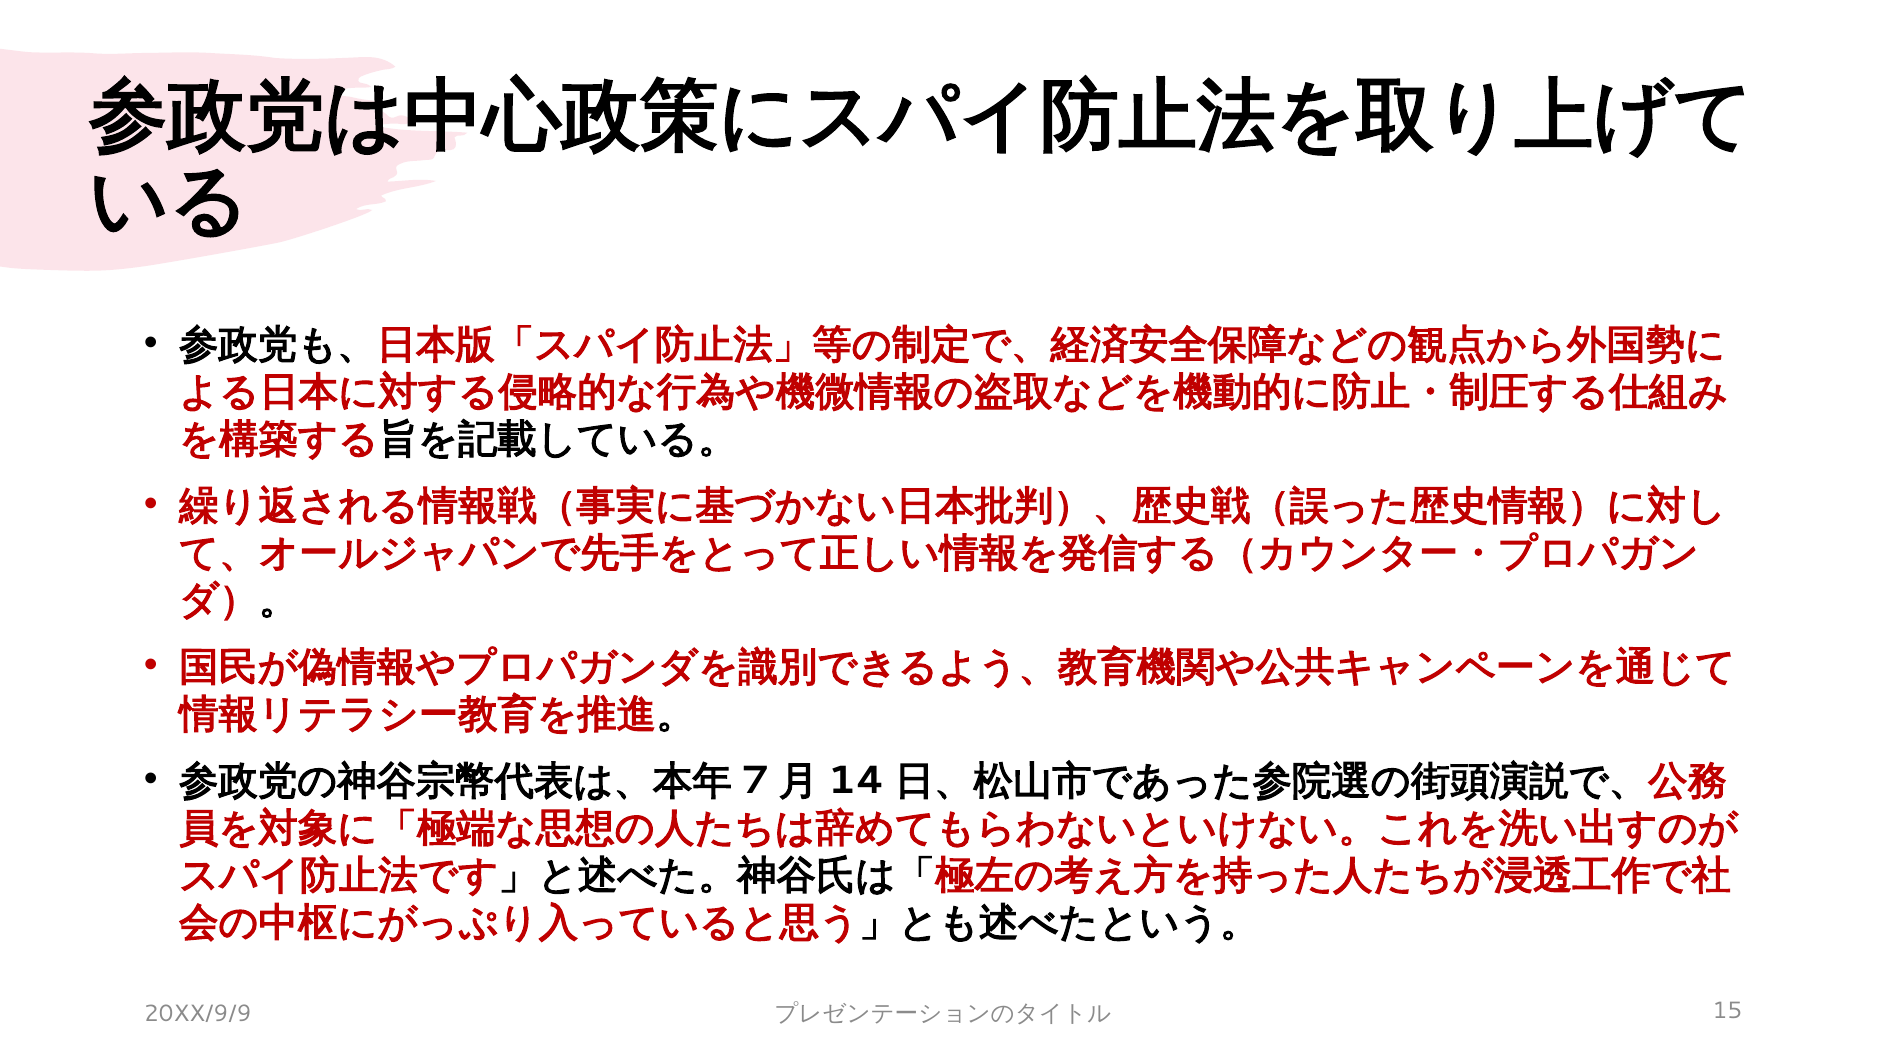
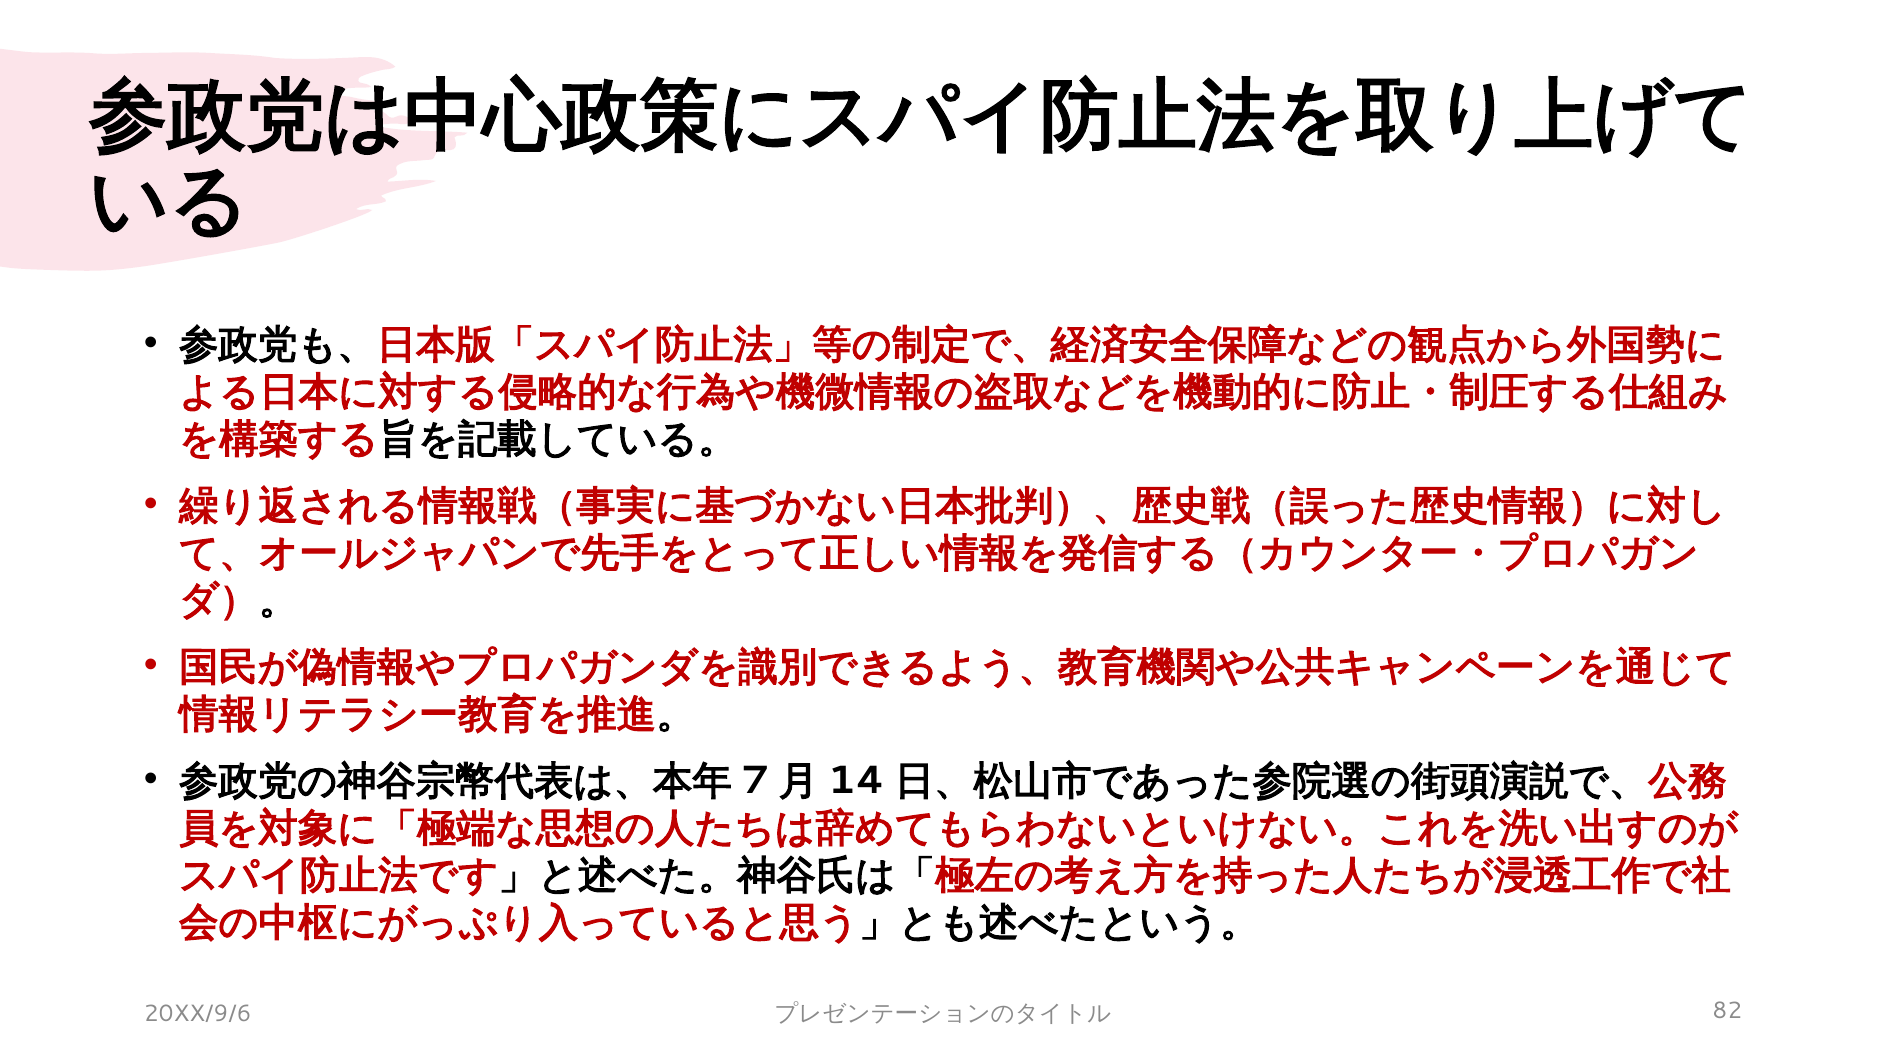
20XX/9/9: 20XX/9/9 -> 20XX/9/6
15: 15 -> 82
